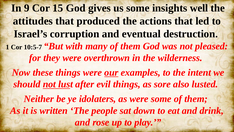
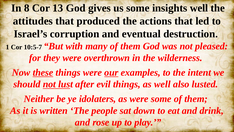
9: 9 -> 8
15: 15 -> 13
these underline: none -> present
as sore: sore -> well
